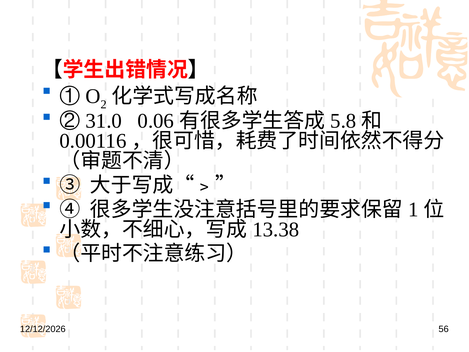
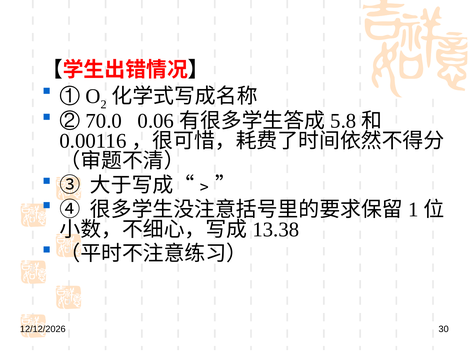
31.0: 31.0 -> 70.0
56: 56 -> 30
